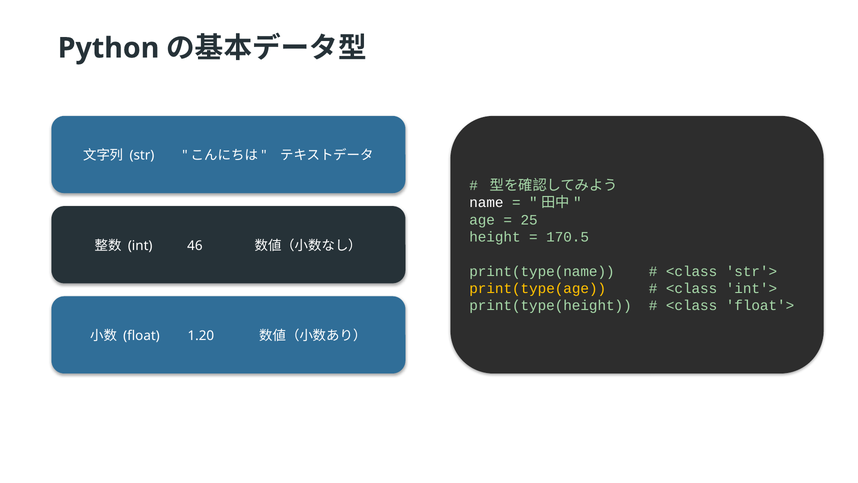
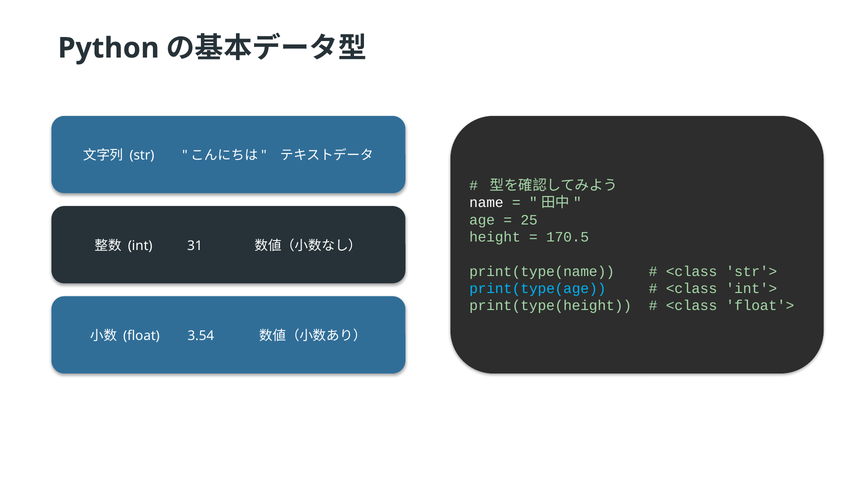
46: 46 -> 31
print(type(age colour: yellow -> light blue
1.20: 1.20 -> 3.54
